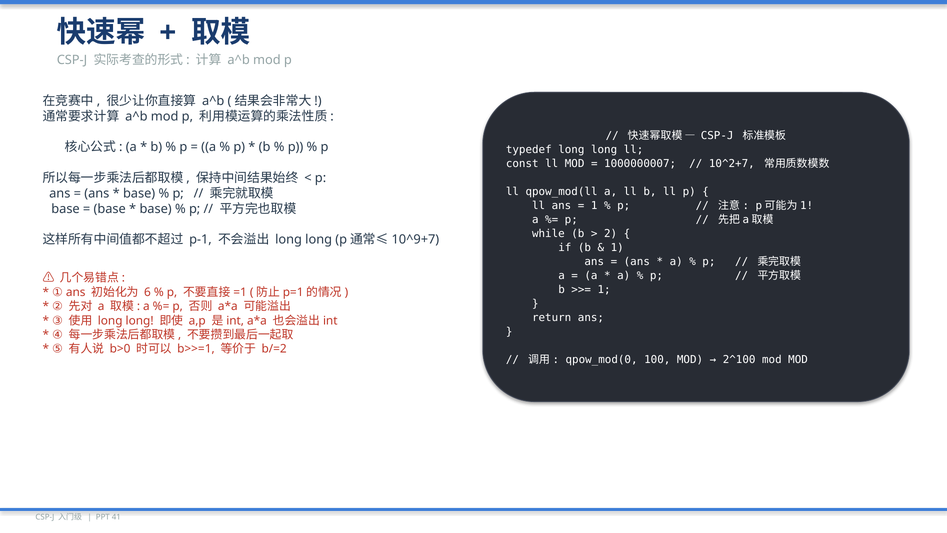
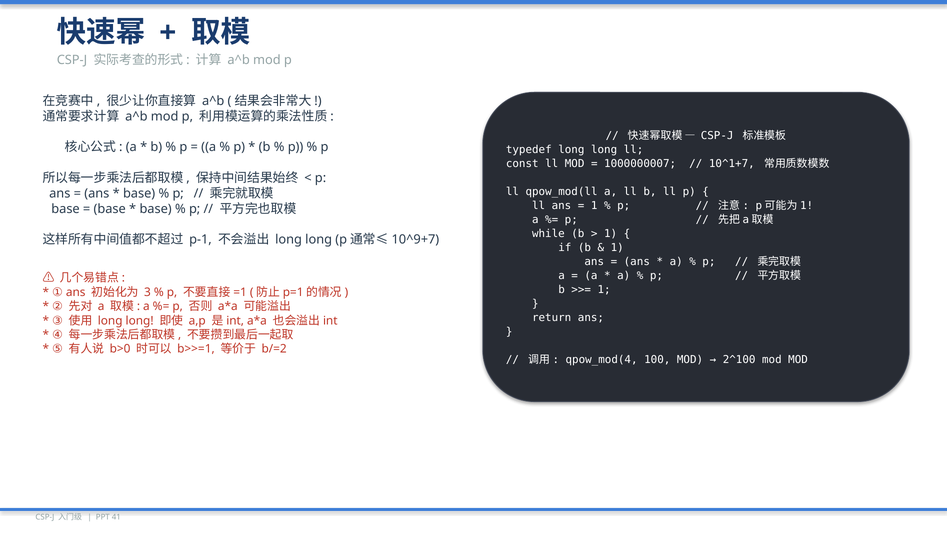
10^2+7: 10^2+7 -> 10^1+7
2 at (611, 234): 2 -> 1
6: 6 -> 3
qpow_mod(0: qpow_mod(0 -> qpow_mod(4
